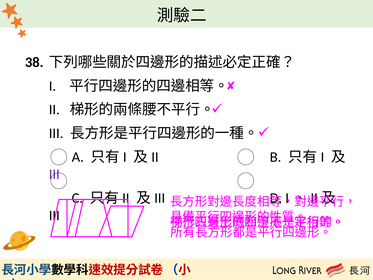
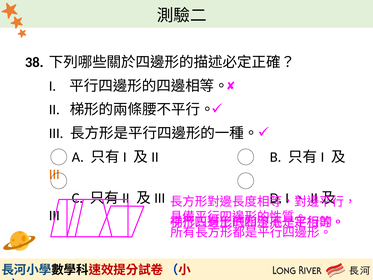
III at (54, 174) colour: purple -> orange
